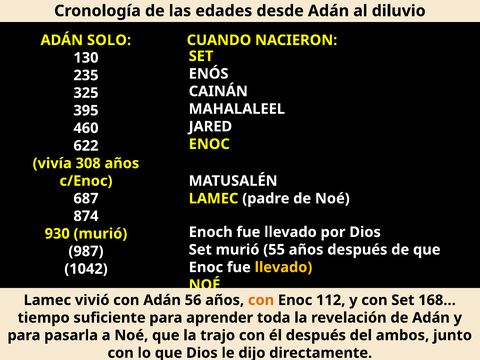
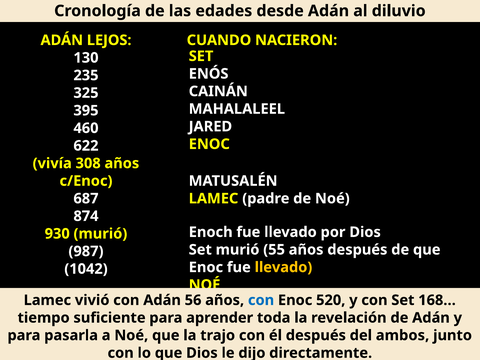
SOLO: SOLO -> LEJOS
con at (261, 300) colour: orange -> blue
112: 112 -> 520
